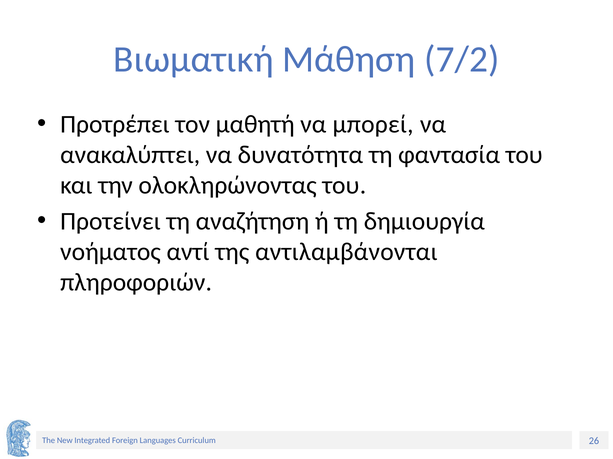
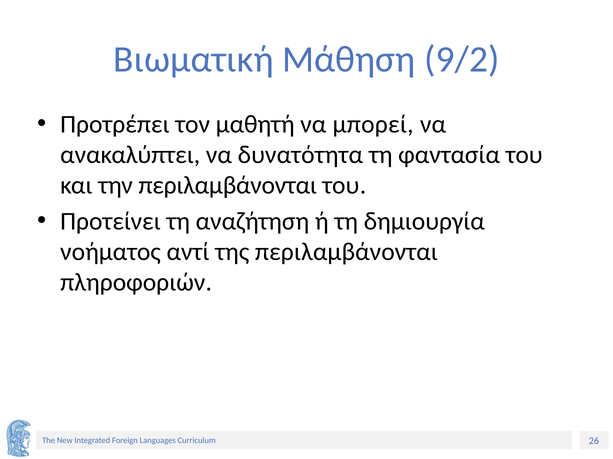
7/2: 7/2 -> 9/2
την ολοκληρώνοντας: ολοκληρώνοντας -> περιλαμβάνονται
της αντιλαμβάνονται: αντιλαμβάνονται -> περιλαμβάνονται
